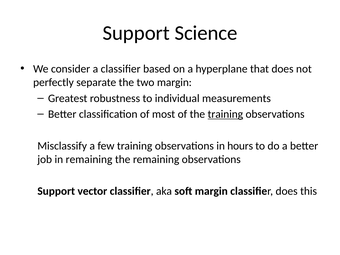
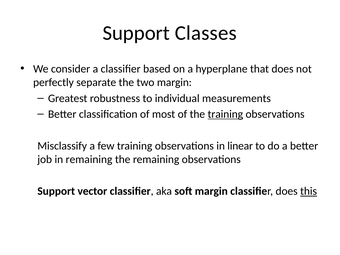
Science: Science -> Classes
hours: hours -> linear
this underline: none -> present
